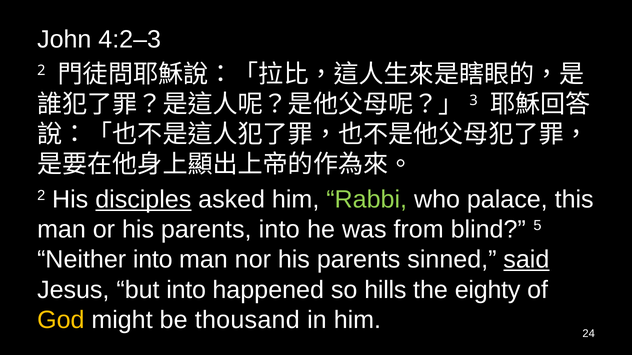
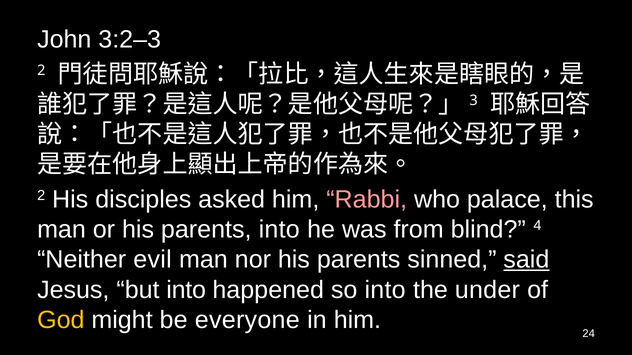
4:2–3: 4:2–3 -> 3:2–3
disciples underline: present -> none
Rabbi colour: light green -> pink
5: 5 -> 4
Neither into: into -> evil
so hills: hills -> into
eighty: eighty -> under
thousand: thousand -> everyone
